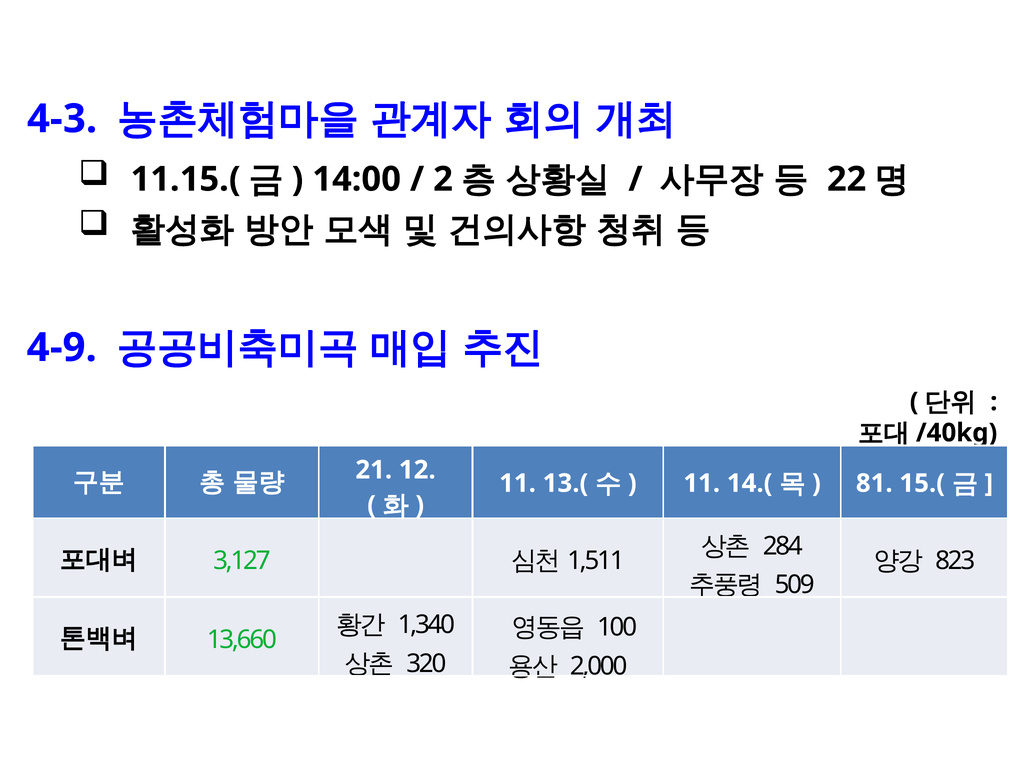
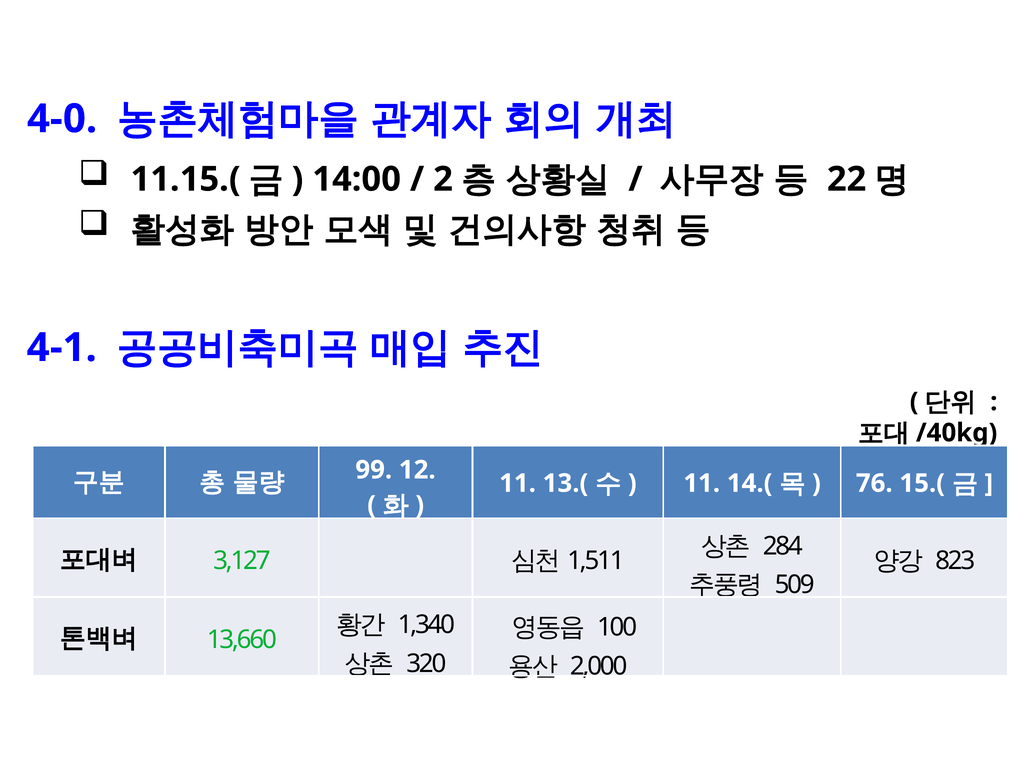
4-3: 4-3 -> 4-0
4-9: 4-9 -> 4-1
21: 21 -> 99
81: 81 -> 76
